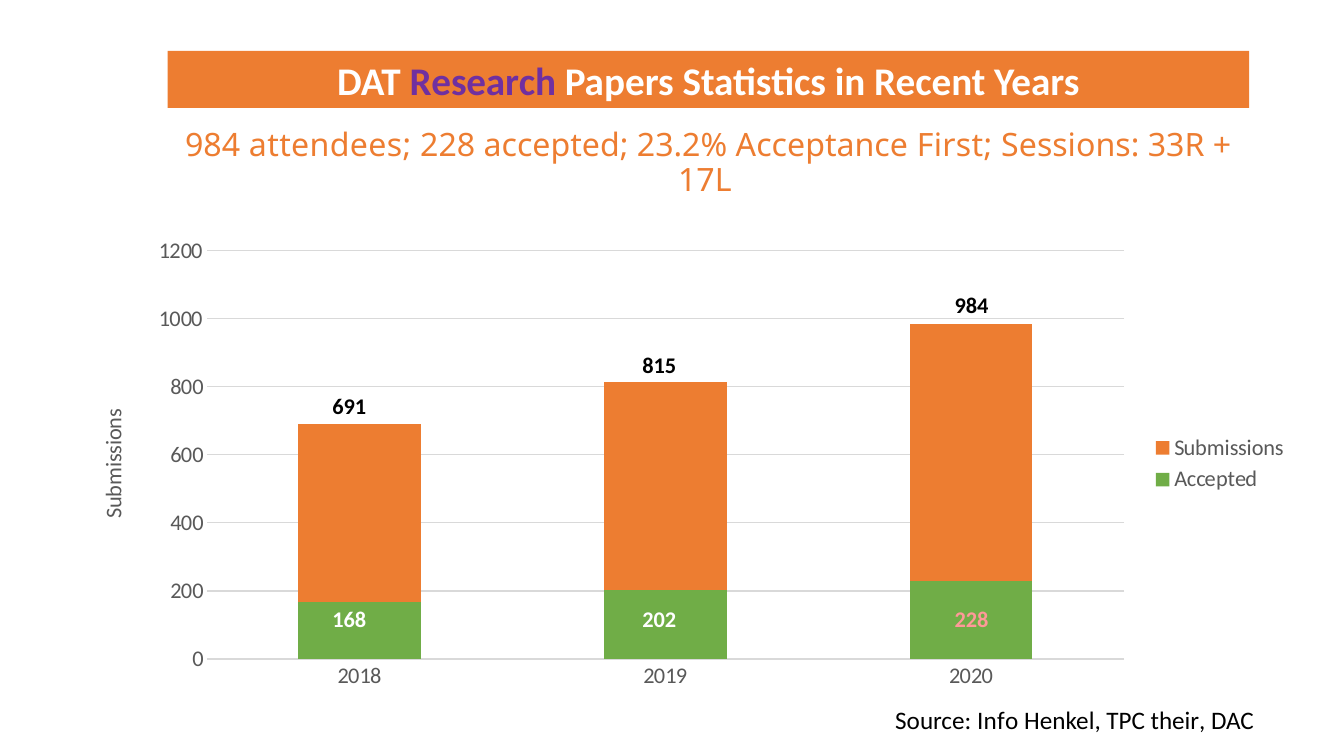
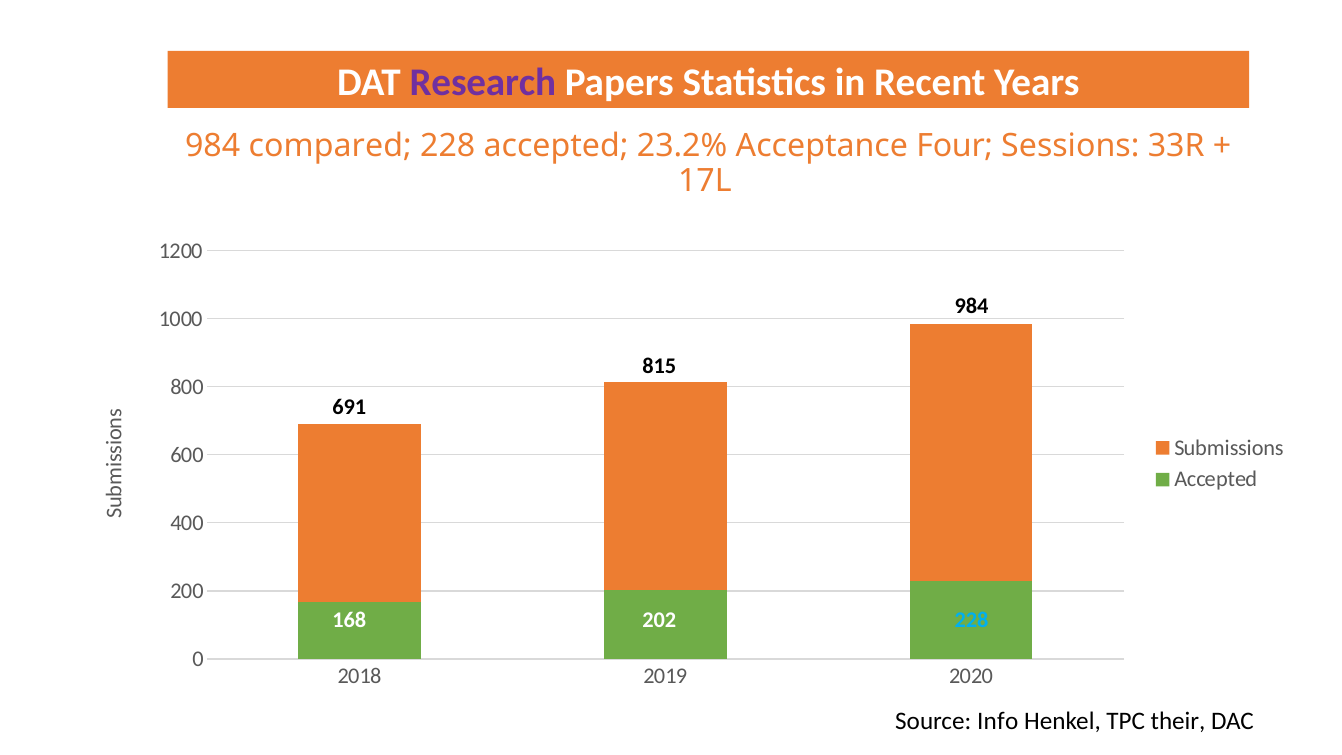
attendees: attendees -> compared
First: First -> Four
228 at (972, 620) colour: pink -> light blue
